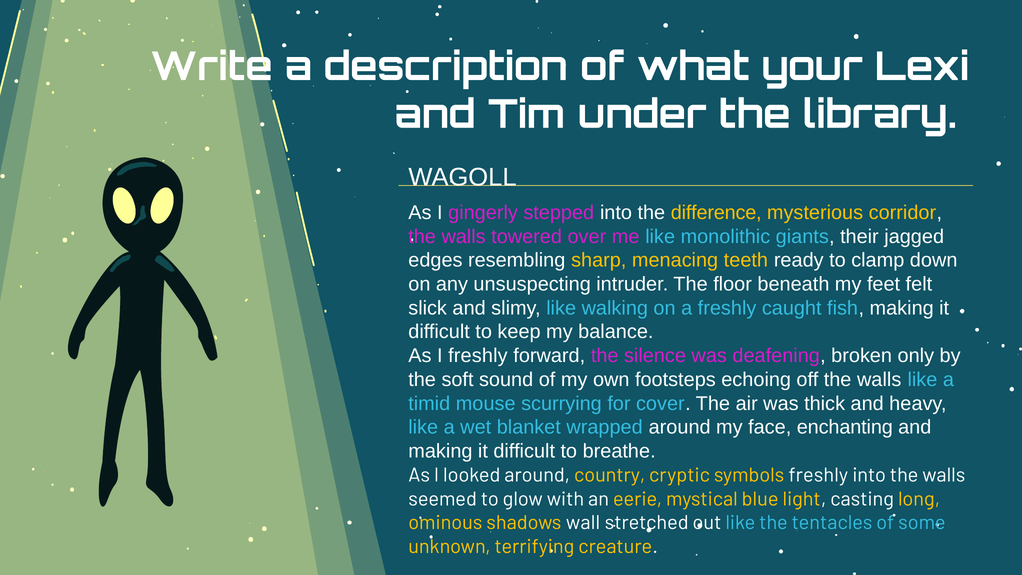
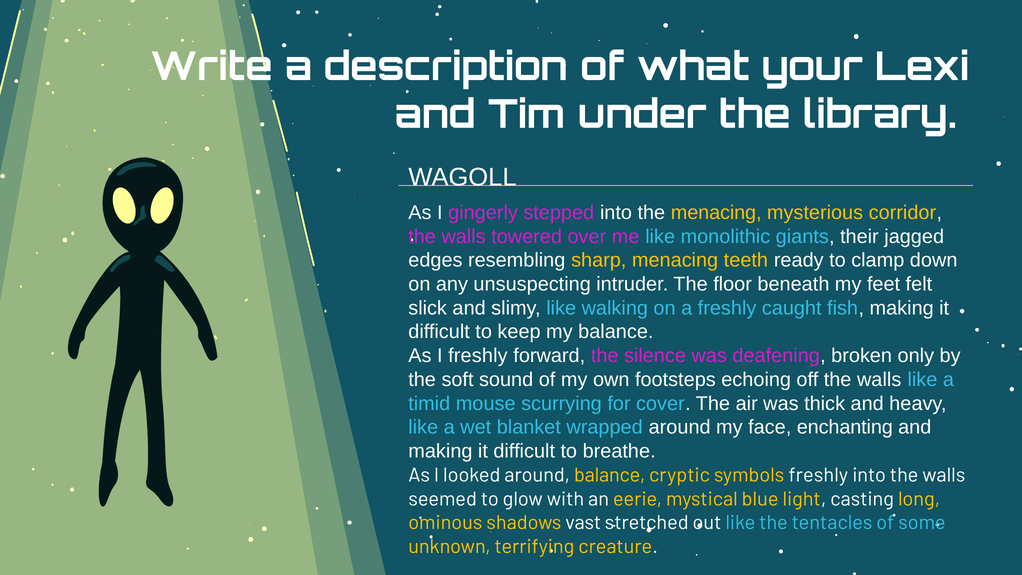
the difference: difference -> menacing
around country: country -> balance
wall: wall -> vast
